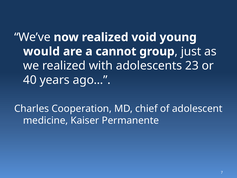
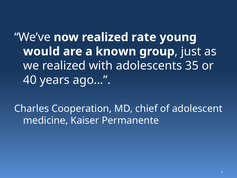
void: void -> rate
cannot: cannot -> known
23: 23 -> 35
